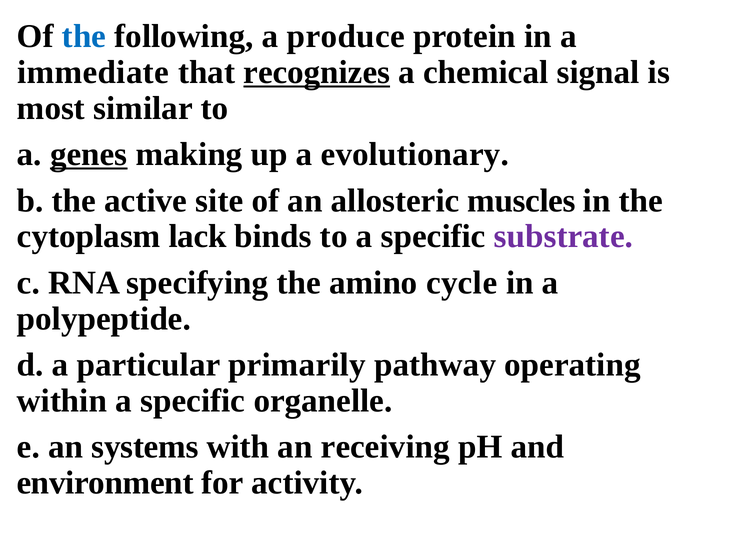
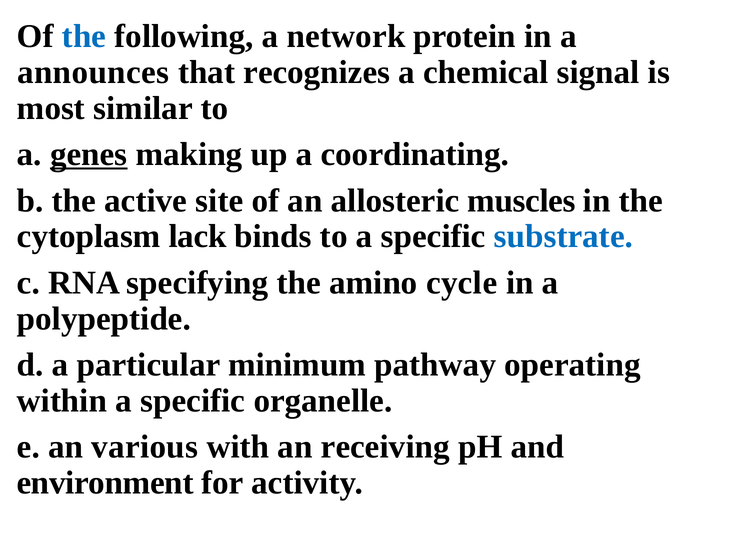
produce: produce -> network
immediate: immediate -> announces
recognizes underline: present -> none
evolutionary: evolutionary -> coordinating
substrate colour: purple -> blue
primarily: primarily -> minimum
systems: systems -> various
